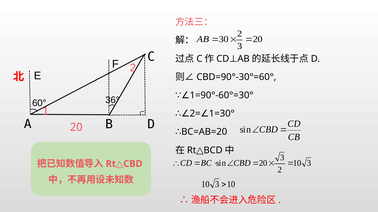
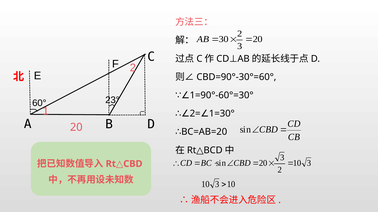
36°: 36° -> 23°
